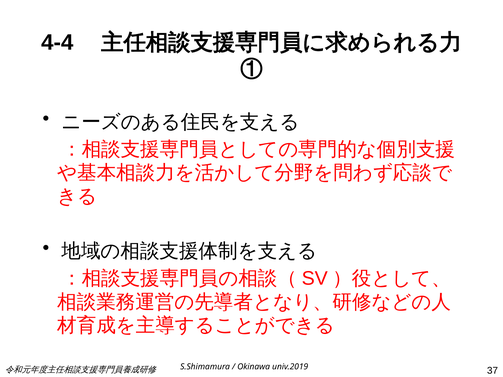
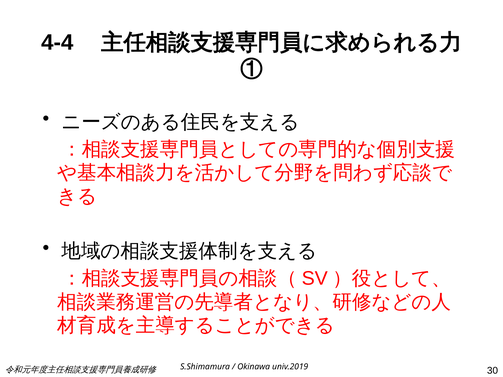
37: 37 -> 30
